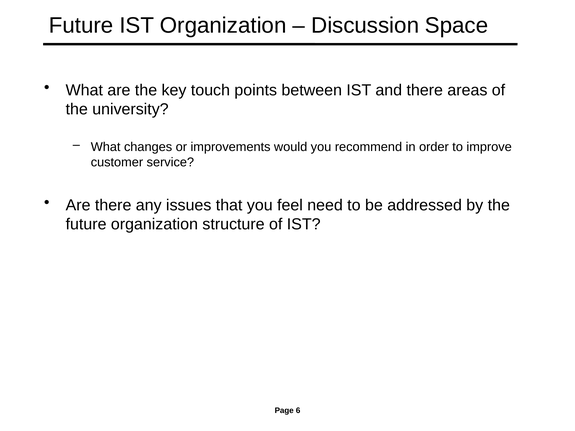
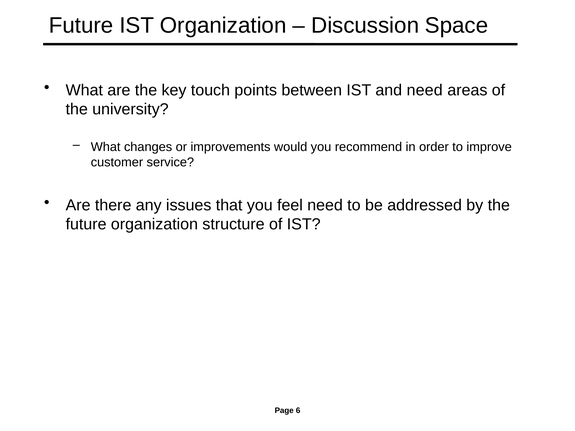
and there: there -> need
